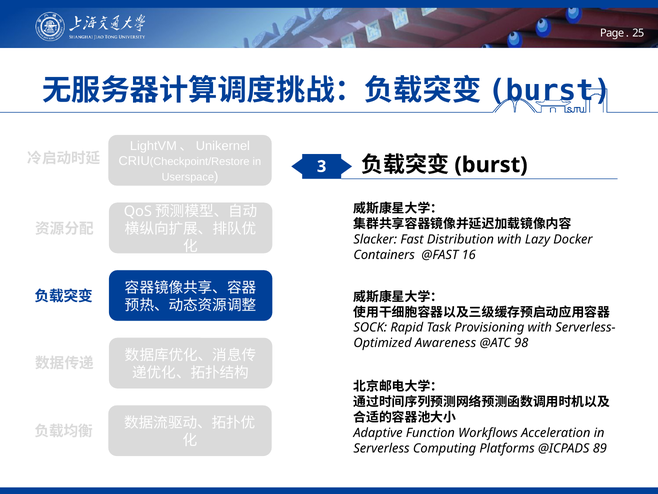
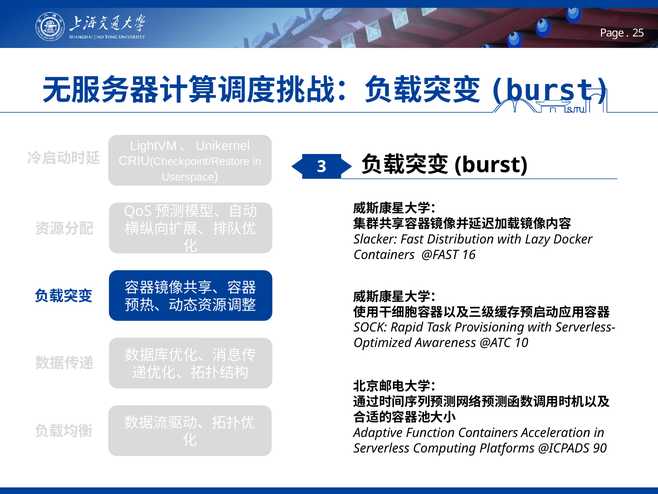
98: 98 -> 10
Function Workflows: Workflows -> Containers
89: 89 -> 90
